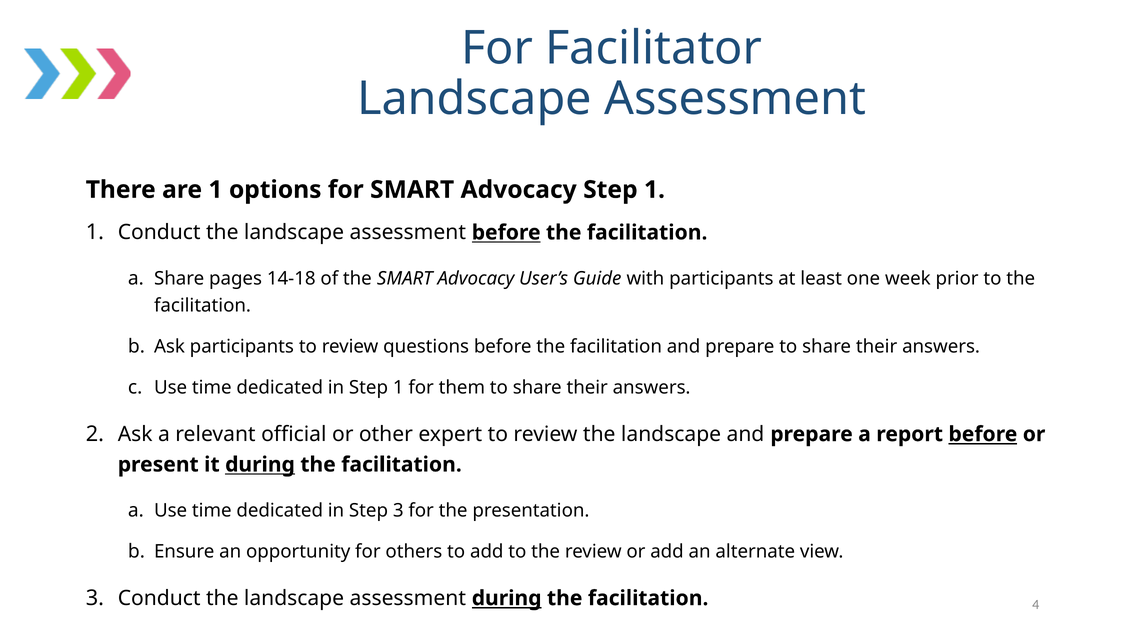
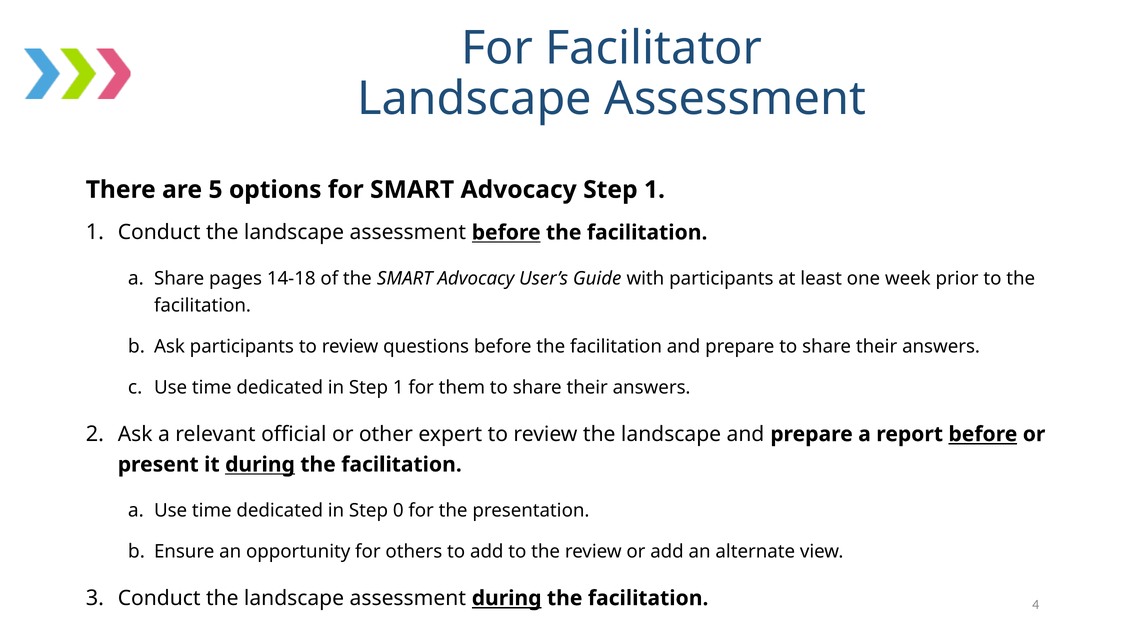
are 1: 1 -> 5
Step 3: 3 -> 0
